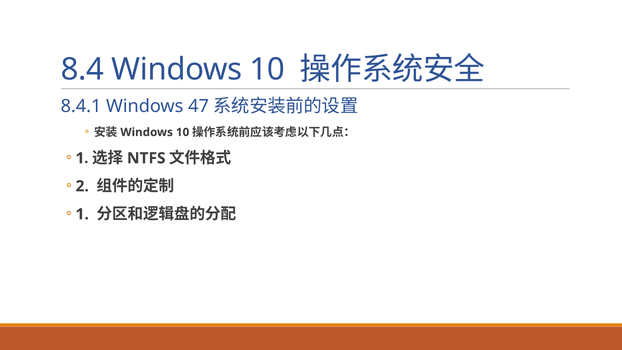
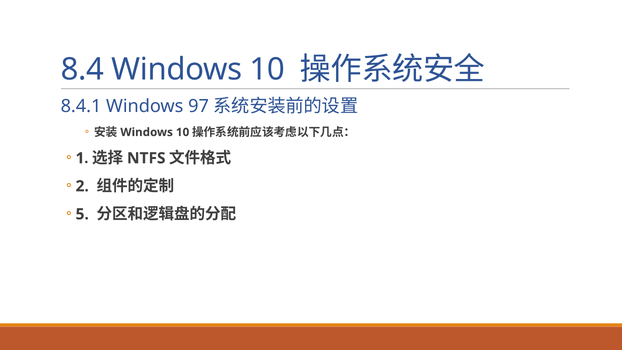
47: 47 -> 97
1 at (82, 214): 1 -> 5
